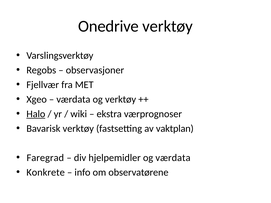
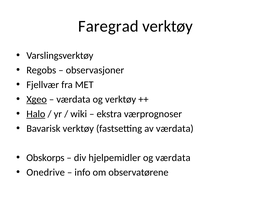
Onedrive: Onedrive -> Faregrad
Xgeo underline: none -> present
av vaktplan: vaktplan -> værdata
Faregrad: Faregrad -> Obskorps
Konkrete: Konkrete -> Onedrive
